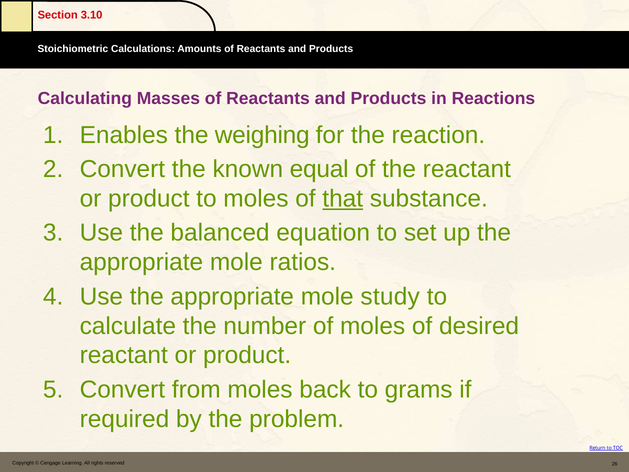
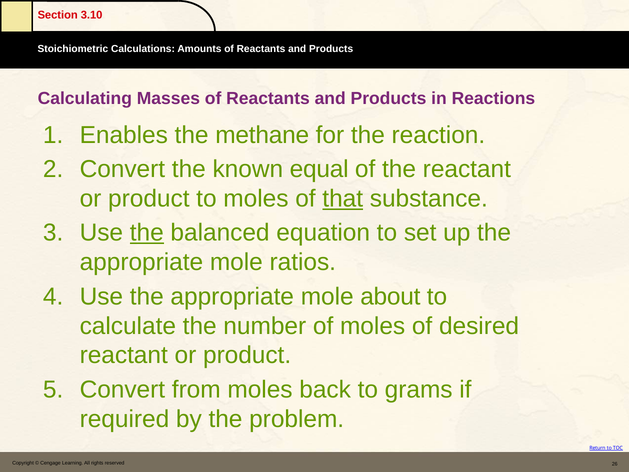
weighing: weighing -> methane
the at (147, 233) underline: none -> present
study: study -> about
